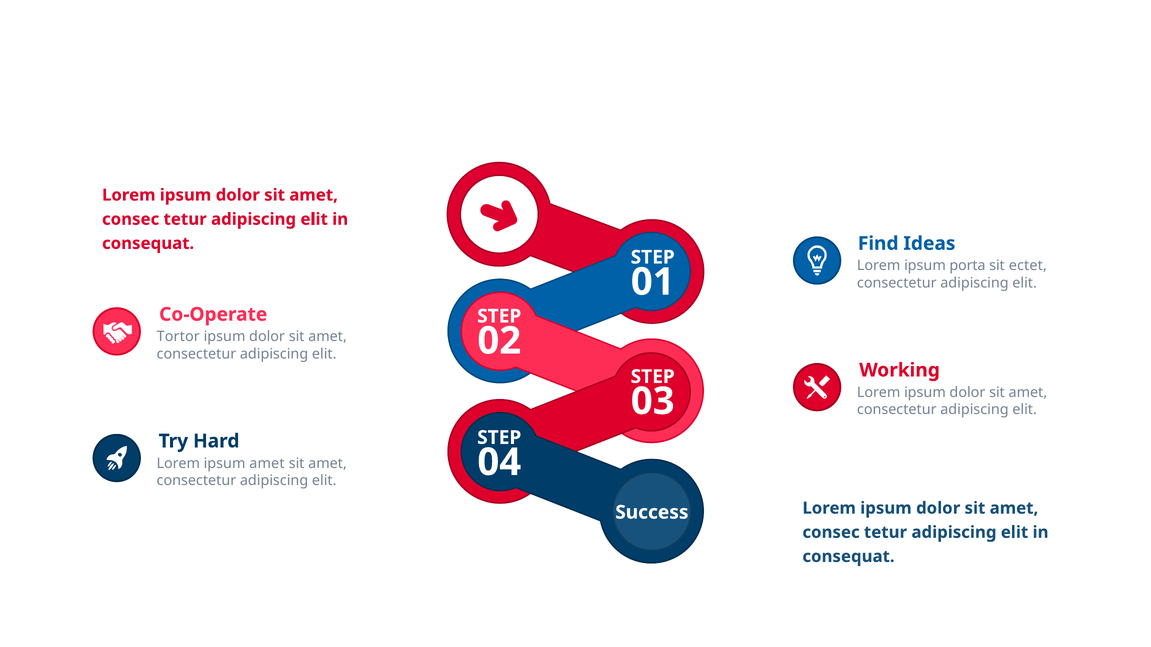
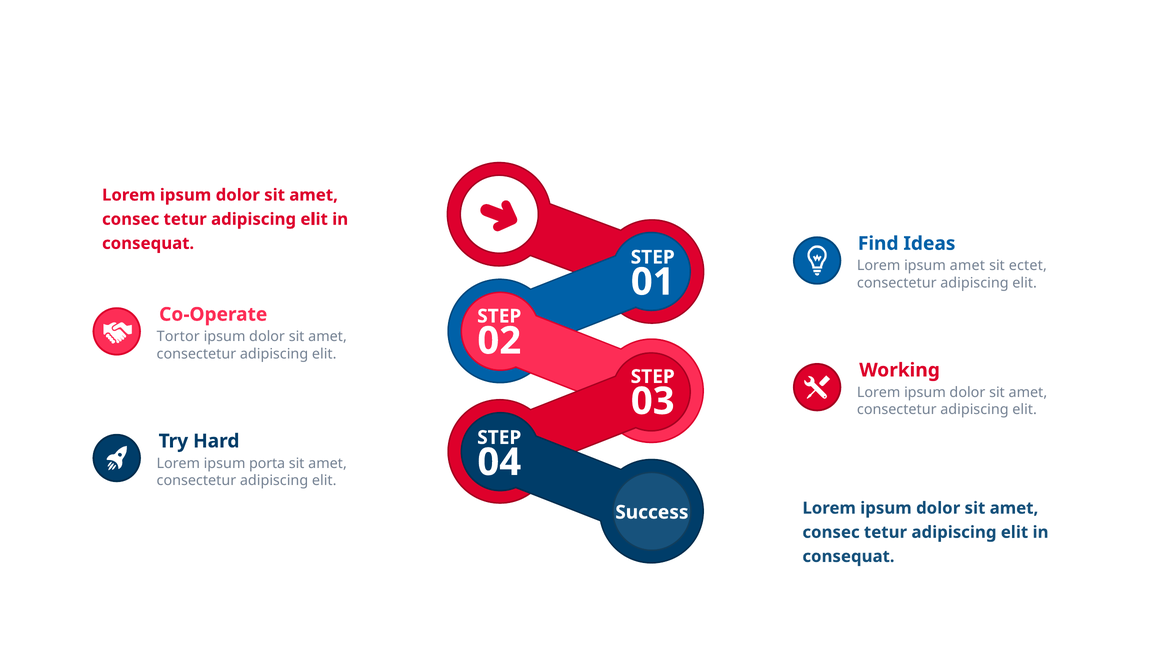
ipsum porta: porta -> amet
ipsum amet: amet -> porta
